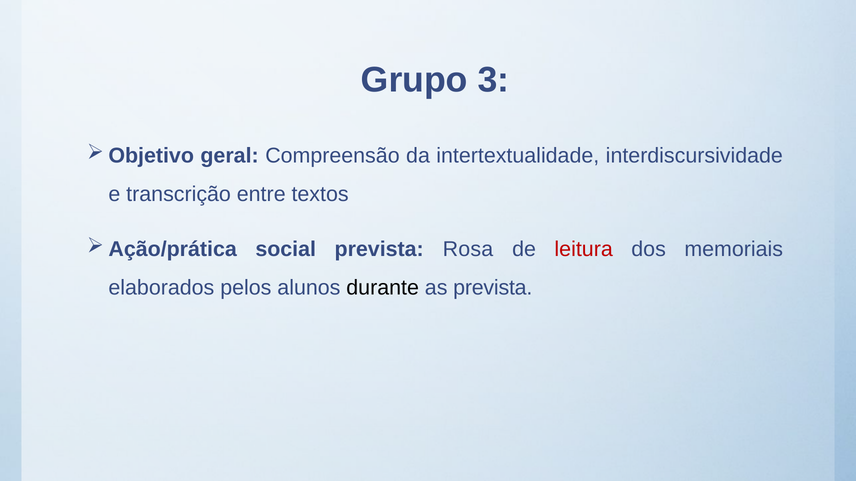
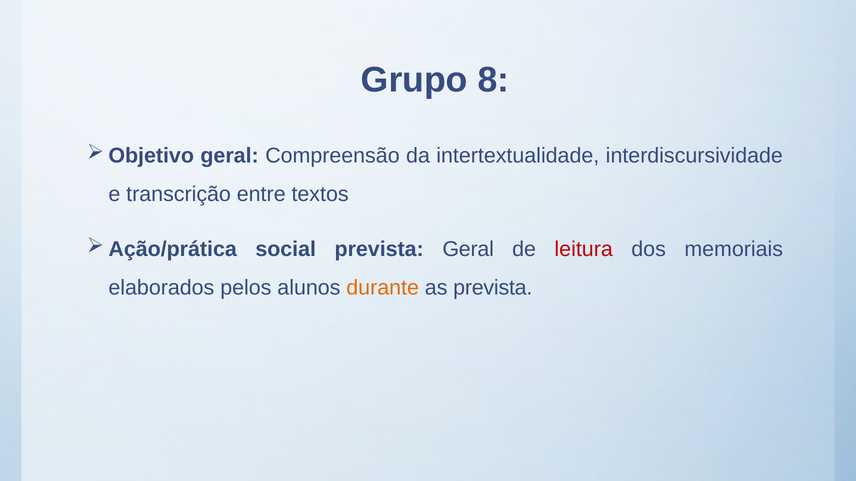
3: 3 -> 8
prevista Rosa: Rosa -> Geral
durante colour: black -> orange
